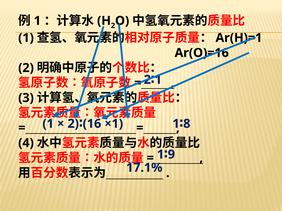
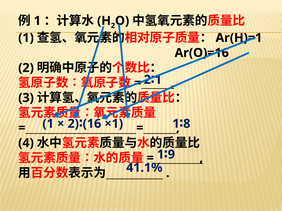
17.1%: 17.1% -> 41.1%
